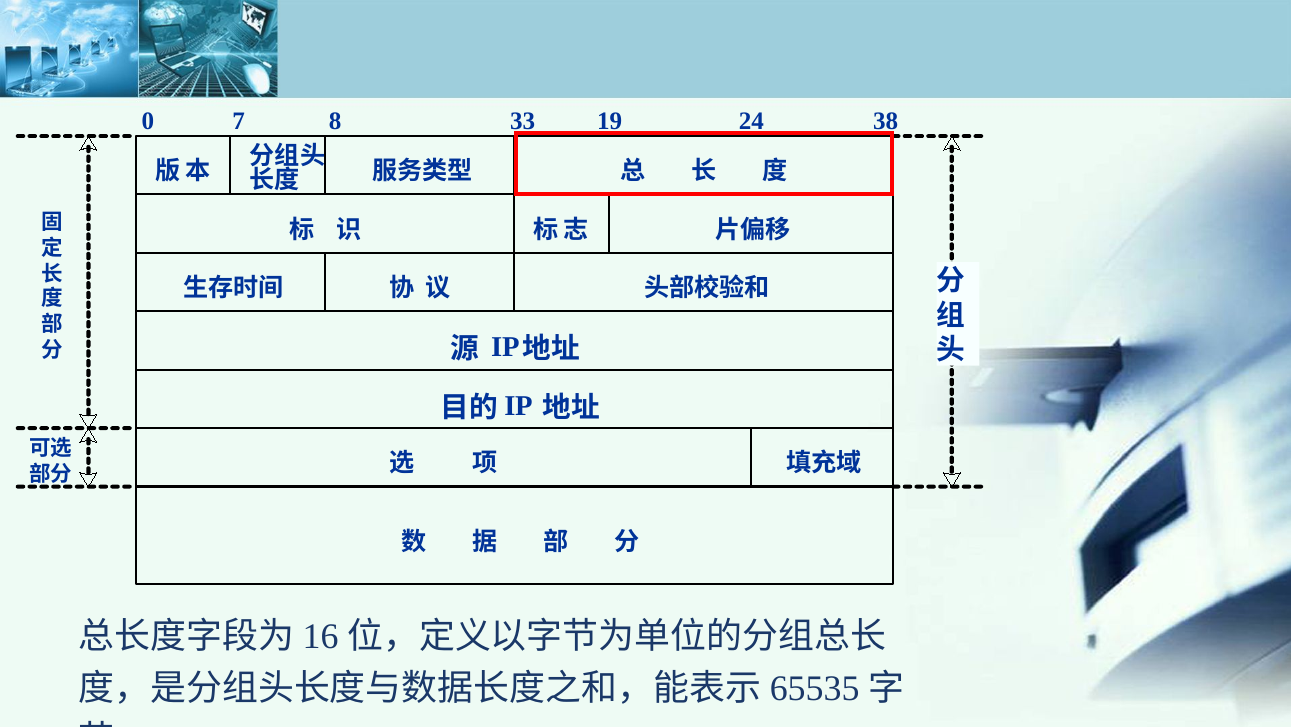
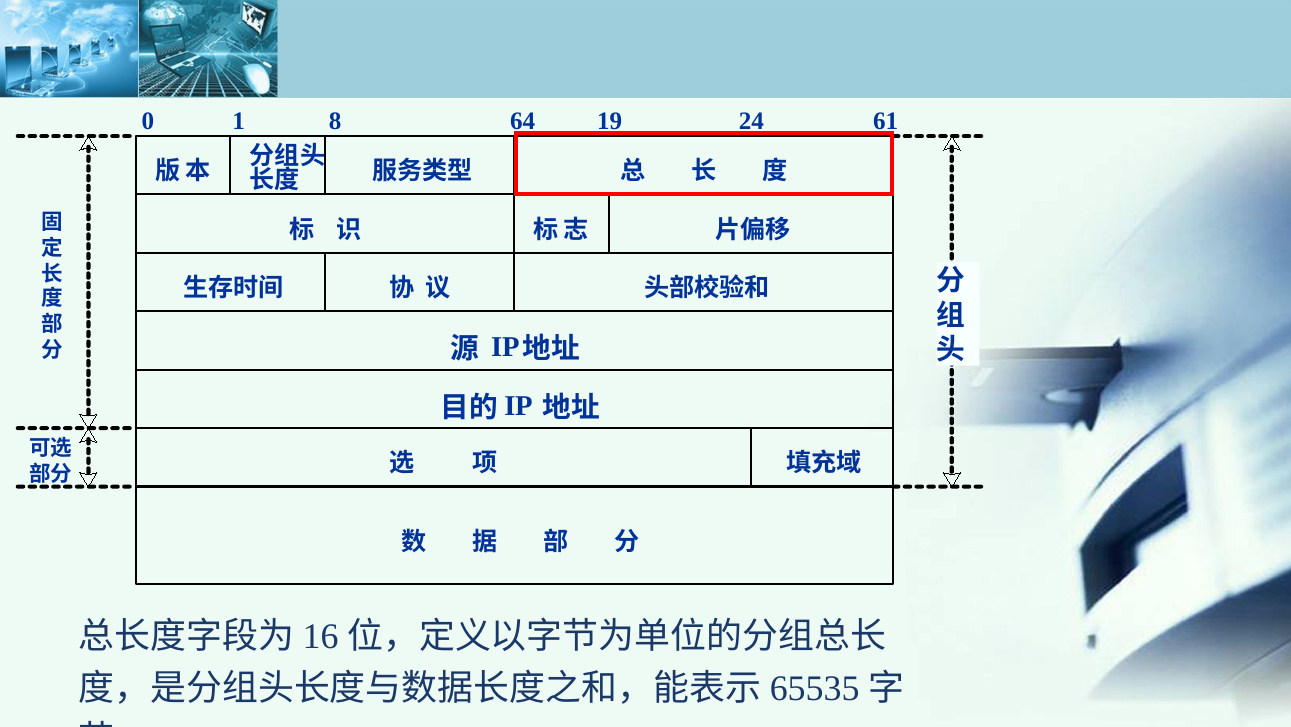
7: 7 -> 1
33: 33 -> 64
38: 38 -> 61
